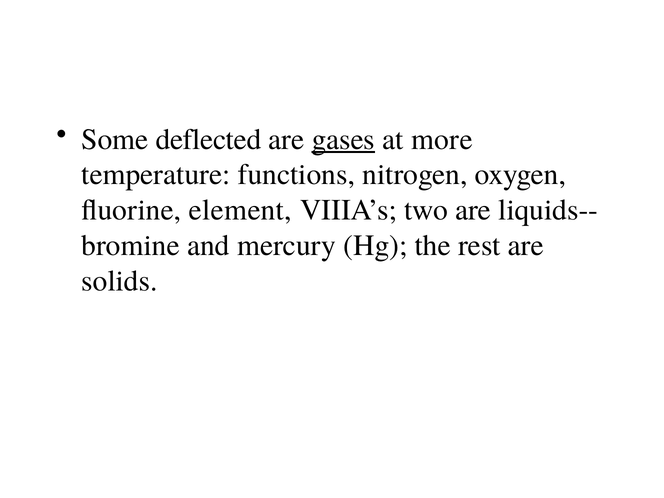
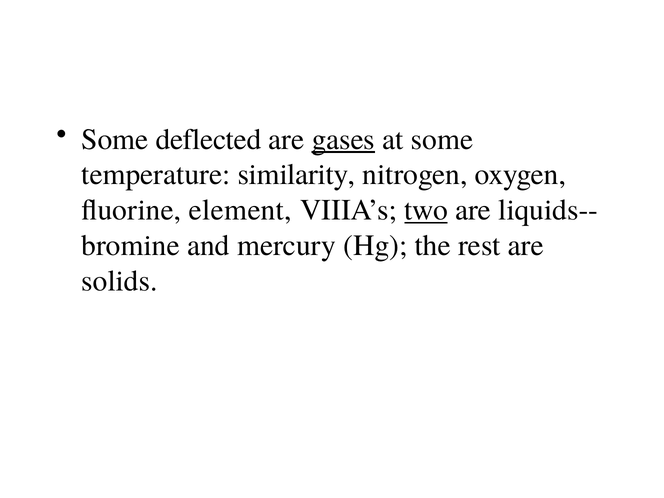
at more: more -> some
functions: functions -> similarity
two underline: none -> present
